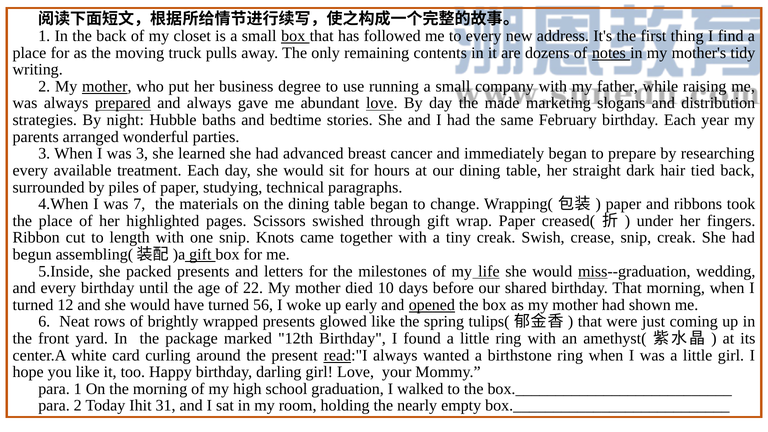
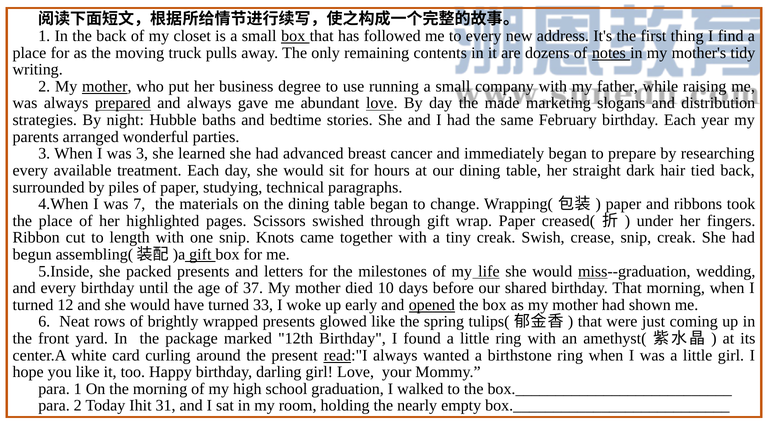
22: 22 -> 37
56: 56 -> 33
